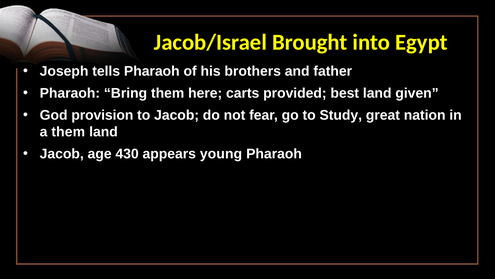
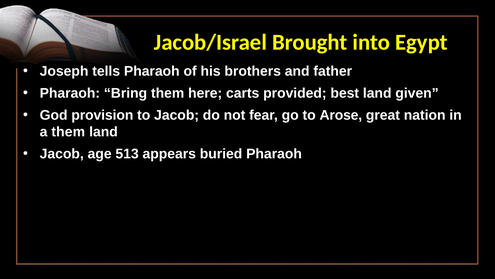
Study: Study -> Arose
430: 430 -> 513
young: young -> buried
